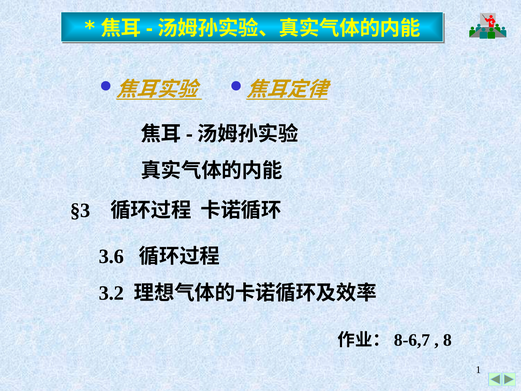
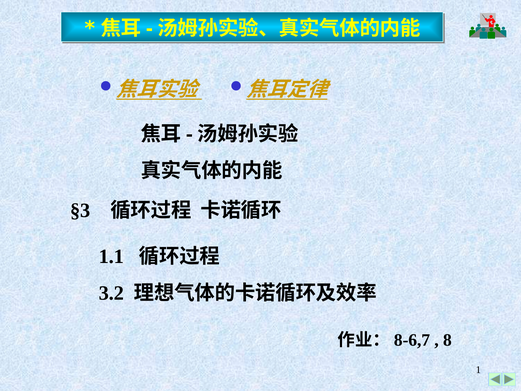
3.6: 3.6 -> 1.1
